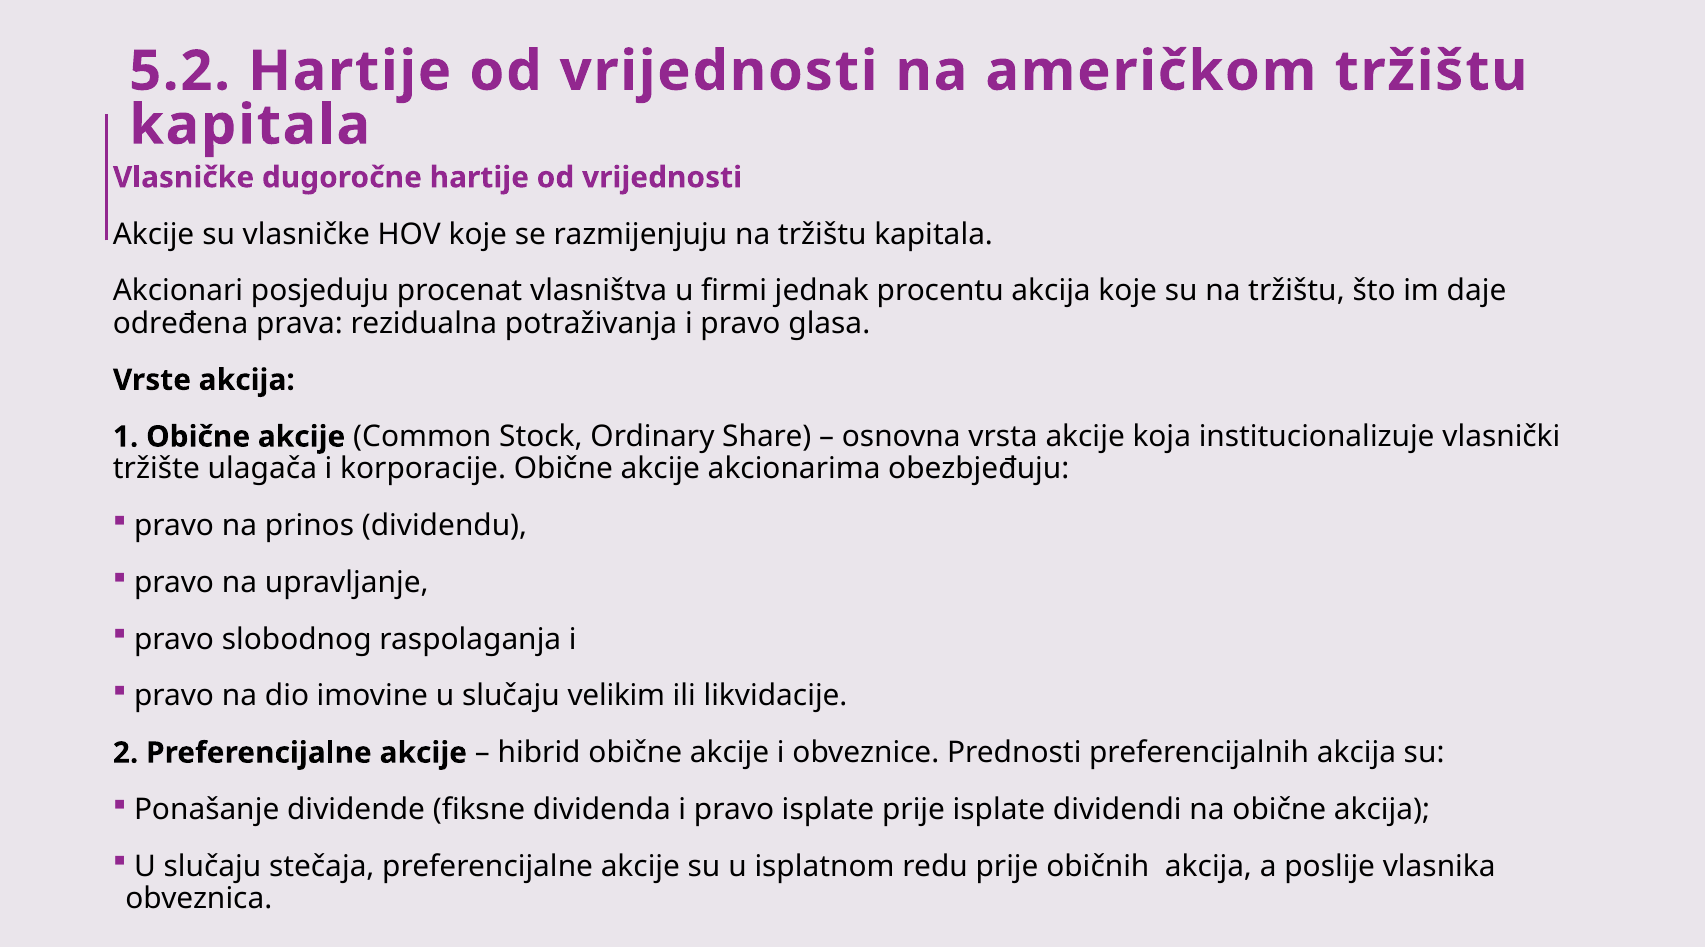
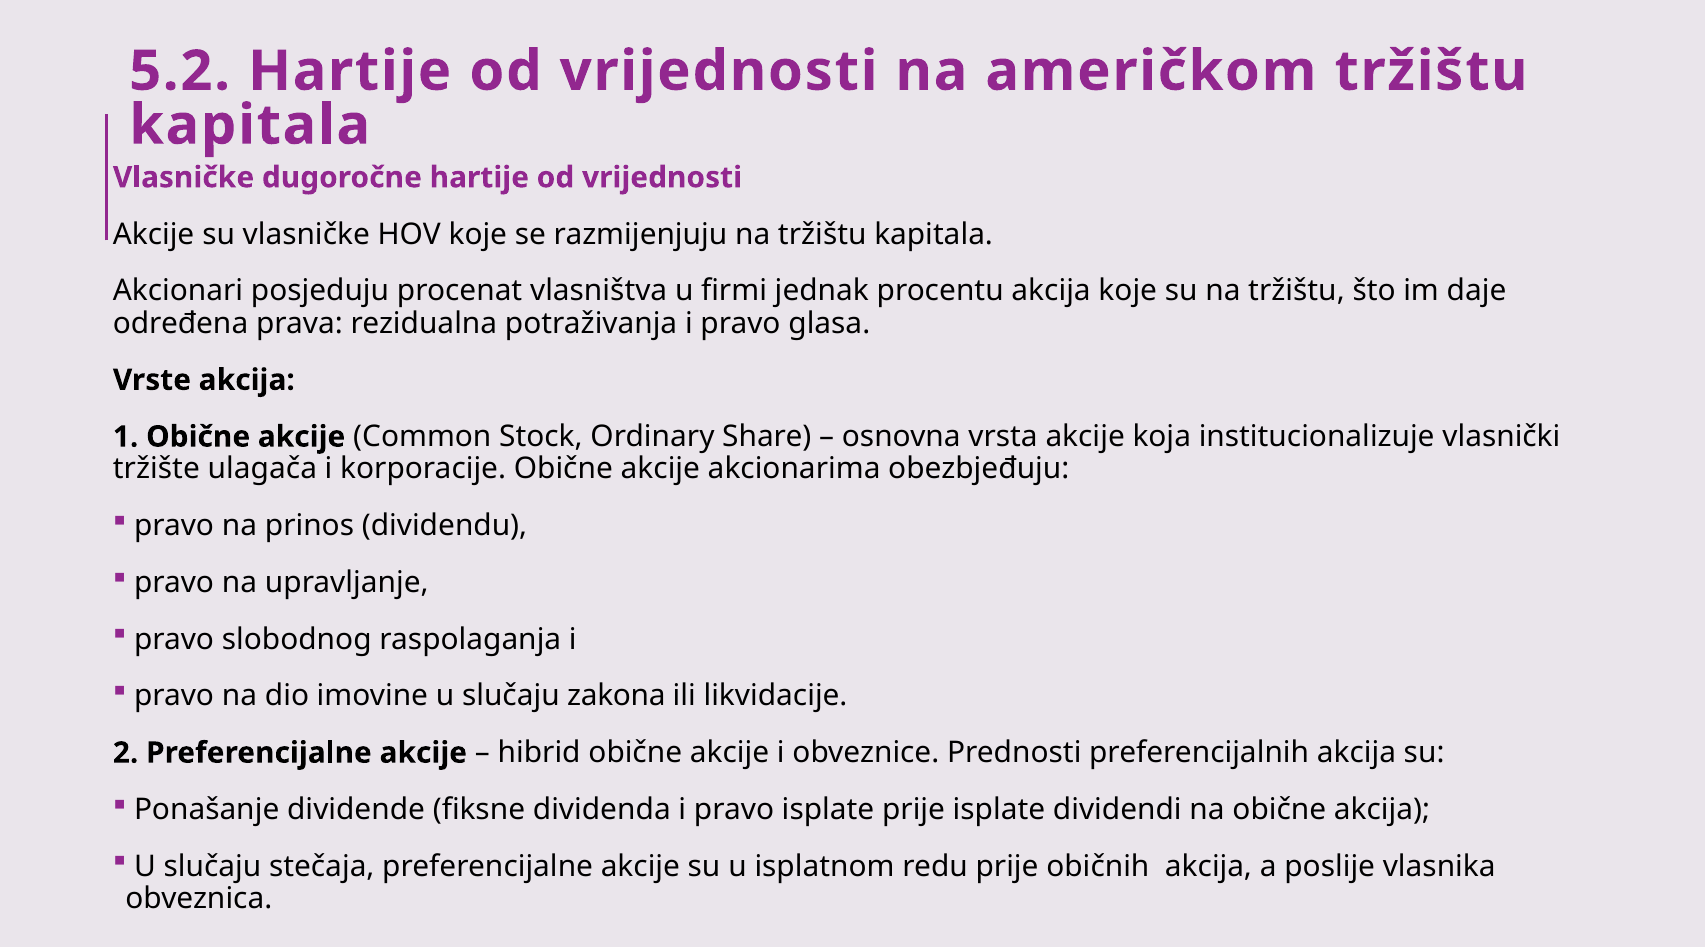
velikim: velikim -> zakona
